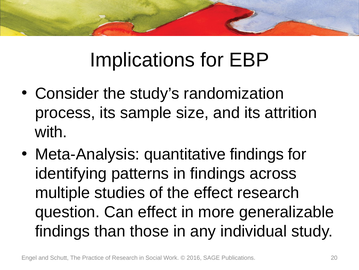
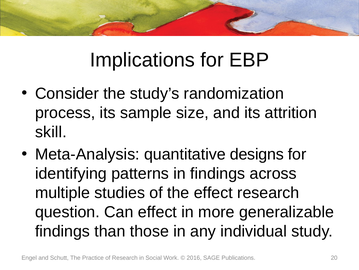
with: with -> skill
quantitative findings: findings -> designs
